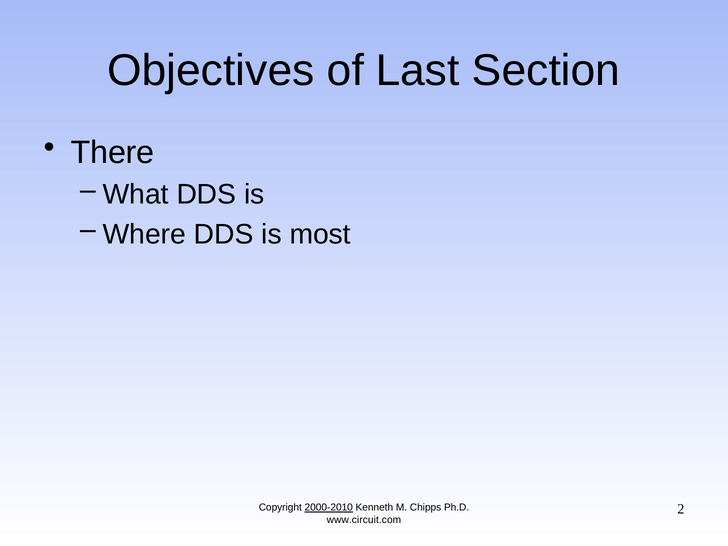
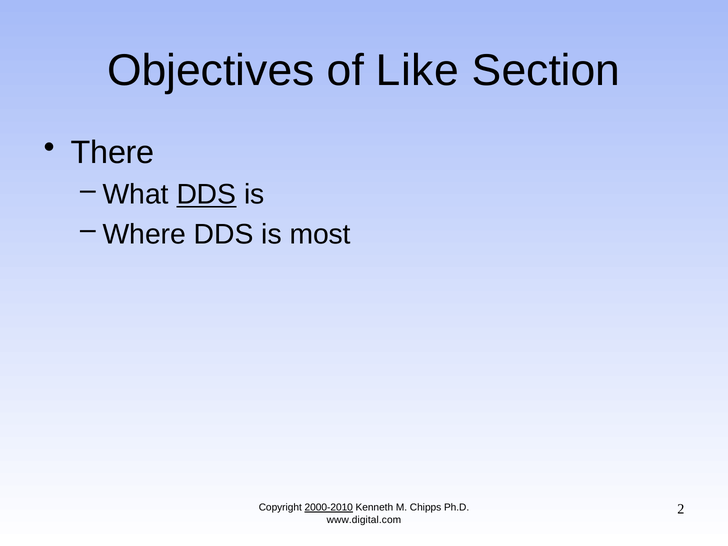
Last: Last -> Like
DDS at (206, 195) underline: none -> present
www.circuit.com: www.circuit.com -> www.digital.com
